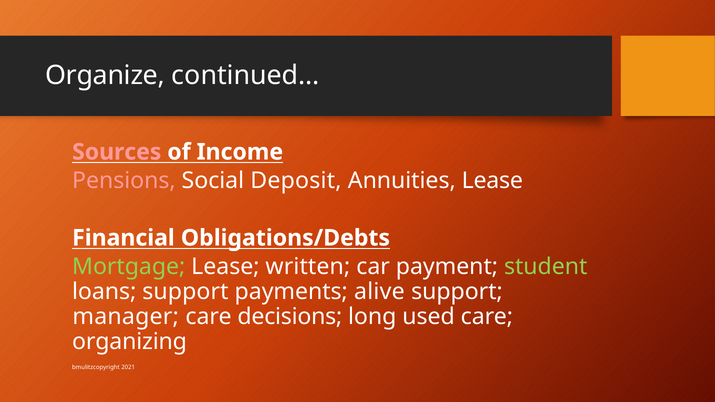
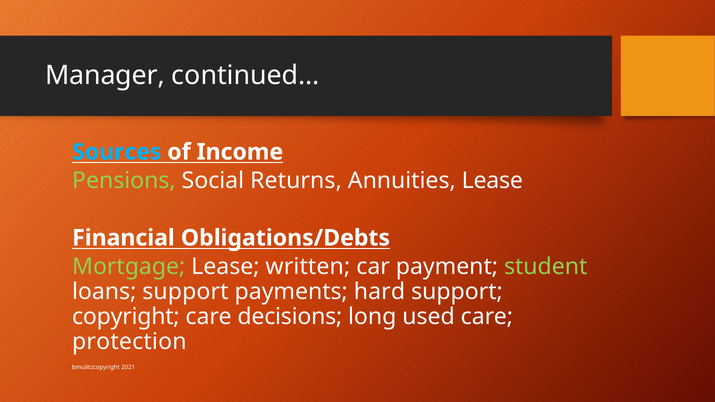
Organize: Organize -> Manager
Sources colour: pink -> light blue
Pensions colour: pink -> light green
Deposit: Deposit -> Returns
alive: alive -> hard
manager: manager -> copyright
organizing: organizing -> protection
